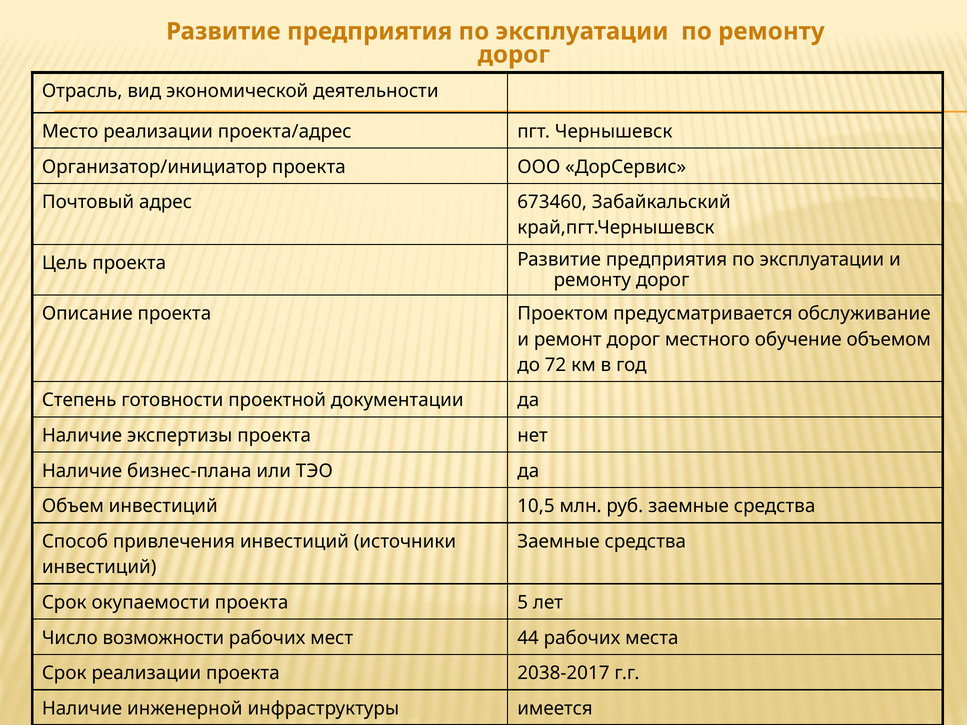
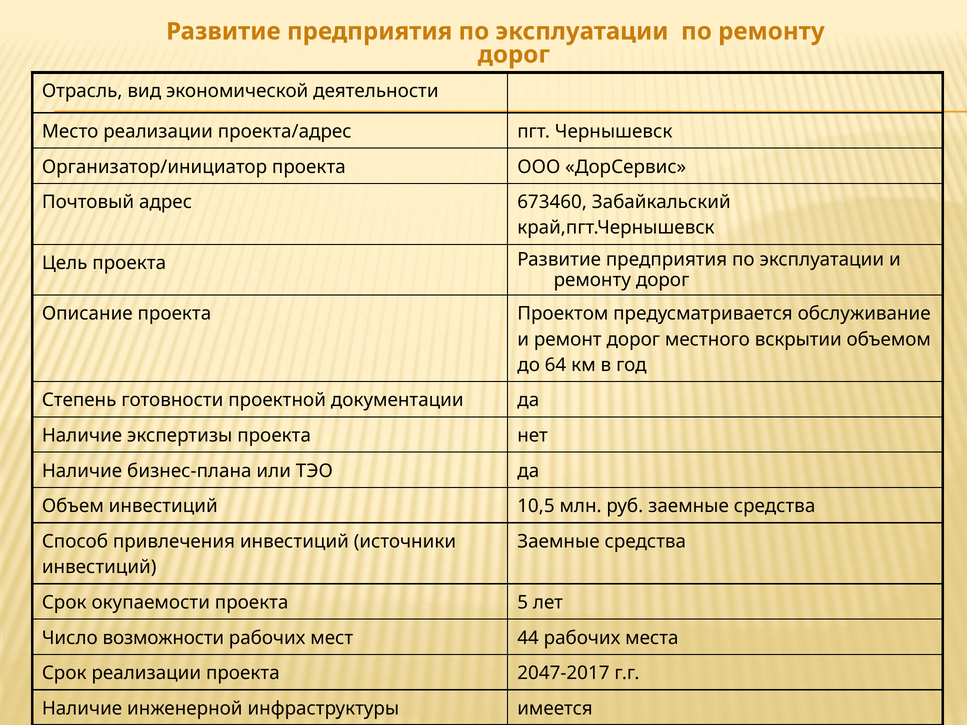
обучение: обучение -> вскрытии
72: 72 -> 64
2038-2017: 2038-2017 -> 2047-2017
